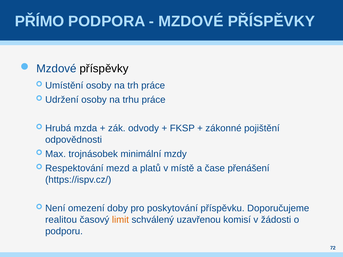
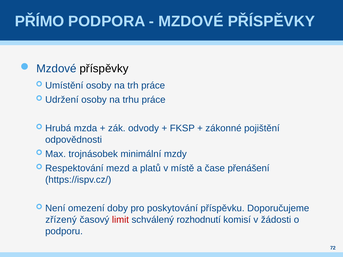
realitou: realitou -> zřízený
limit colour: orange -> red
uzavřenou: uzavřenou -> rozhodnutí
